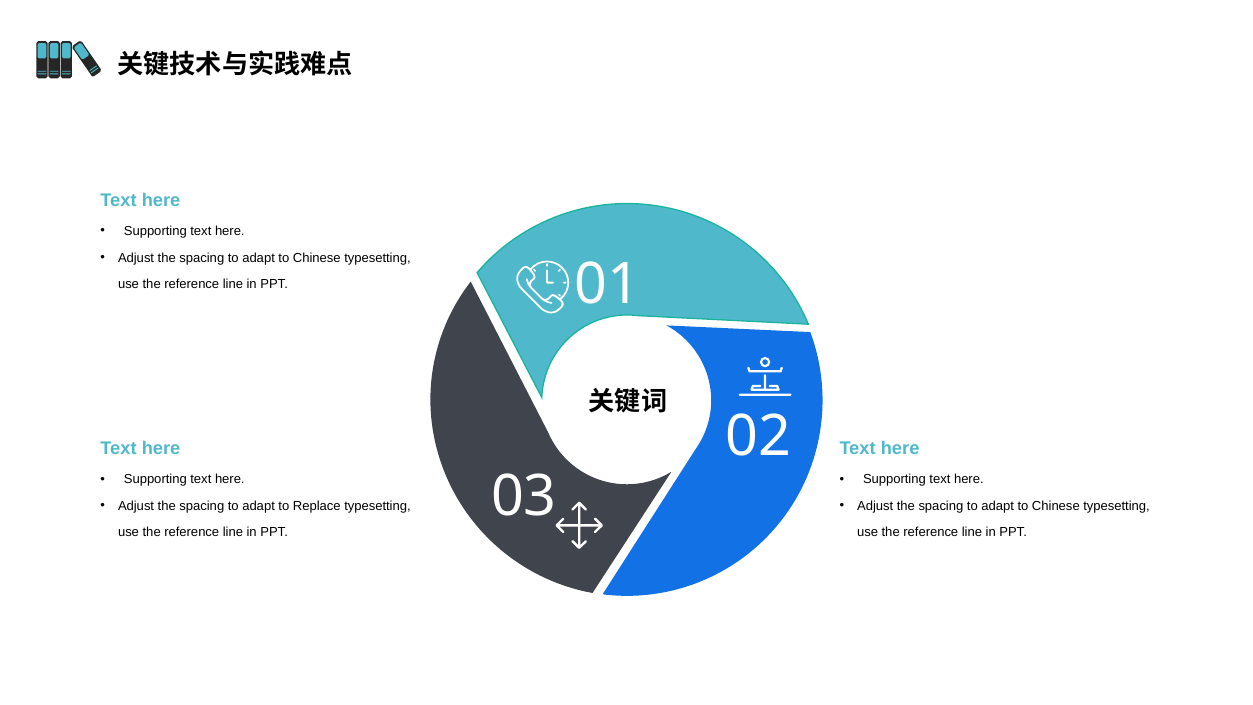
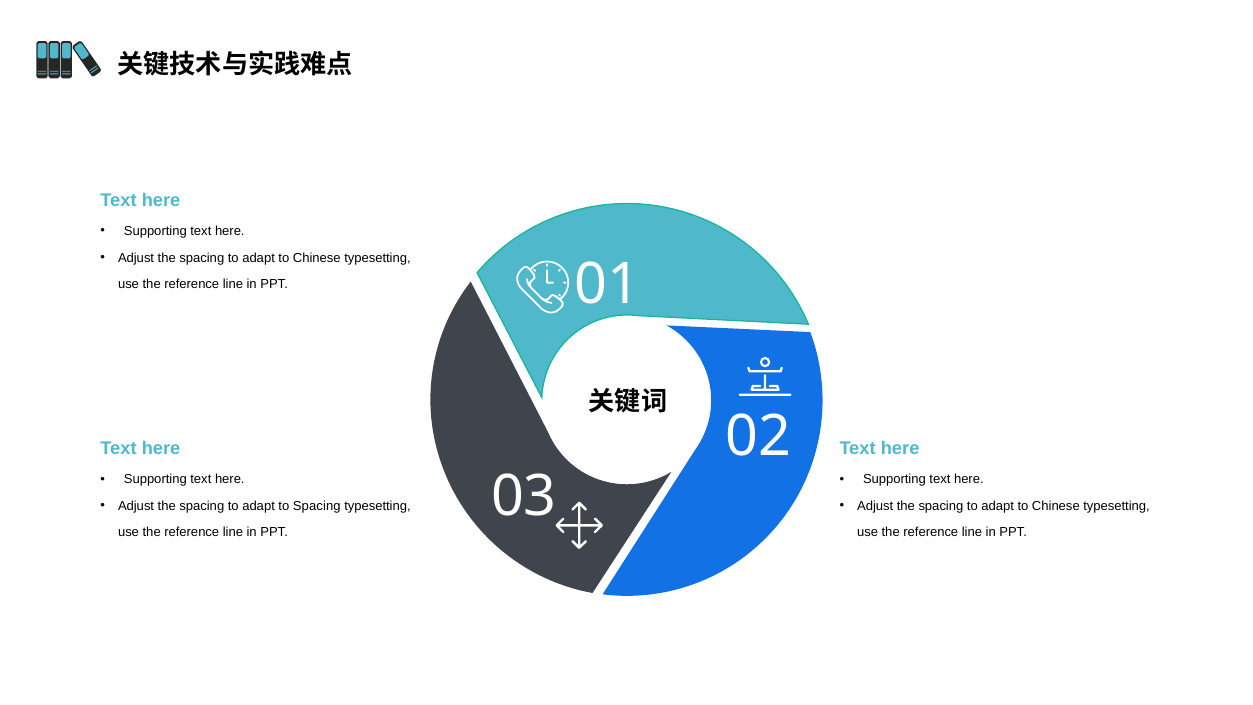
to Replace: Replace -> Spacing
